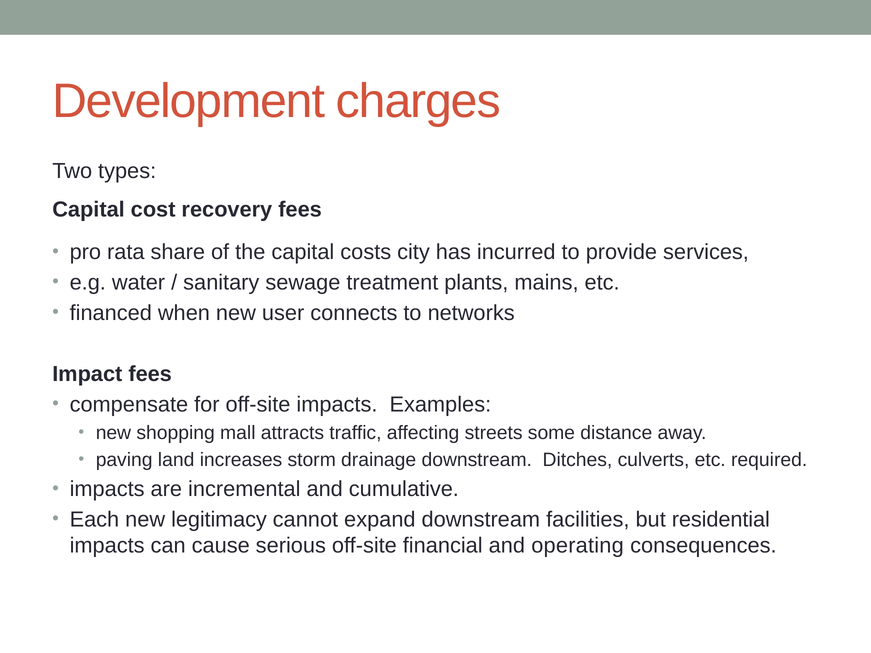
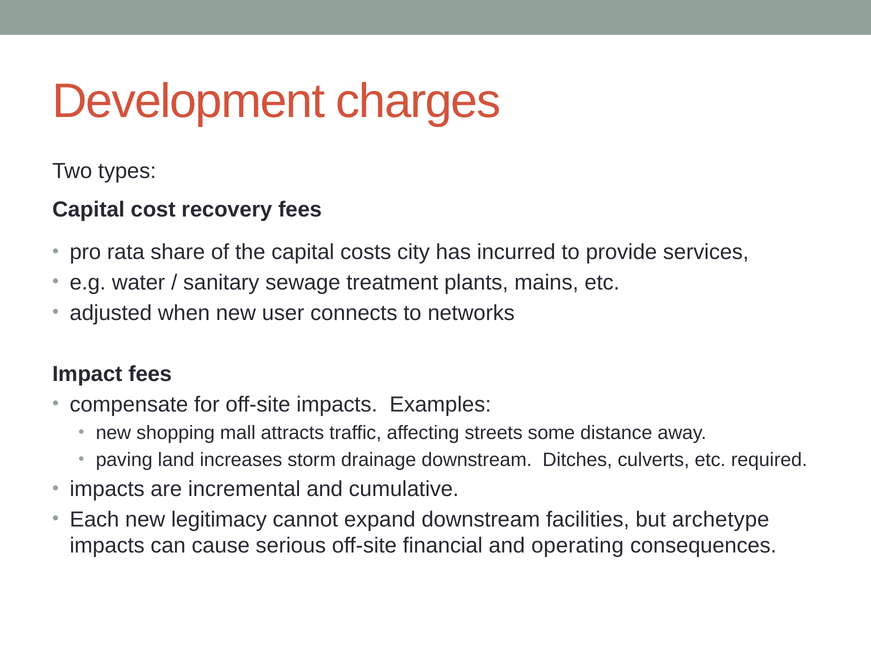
financed: financed -> adjusted
residential: residential -> archetype
